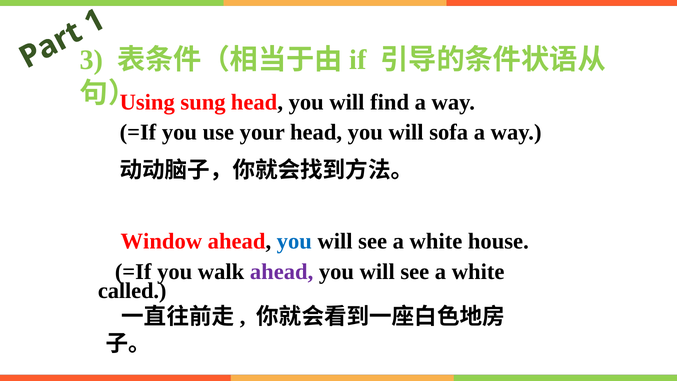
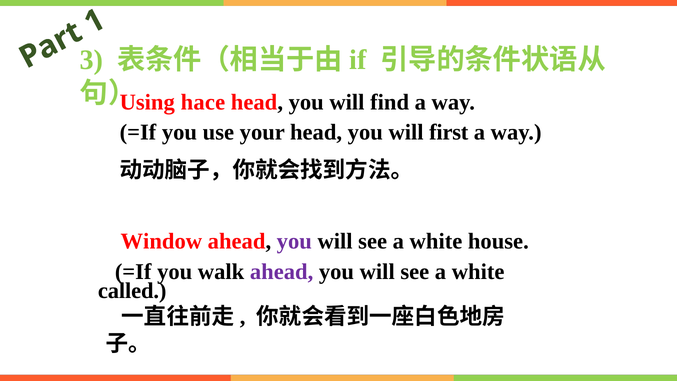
sung: sung -> hace
sofa: sofa -> first
you at (294, 241) colour: blue -> purple
